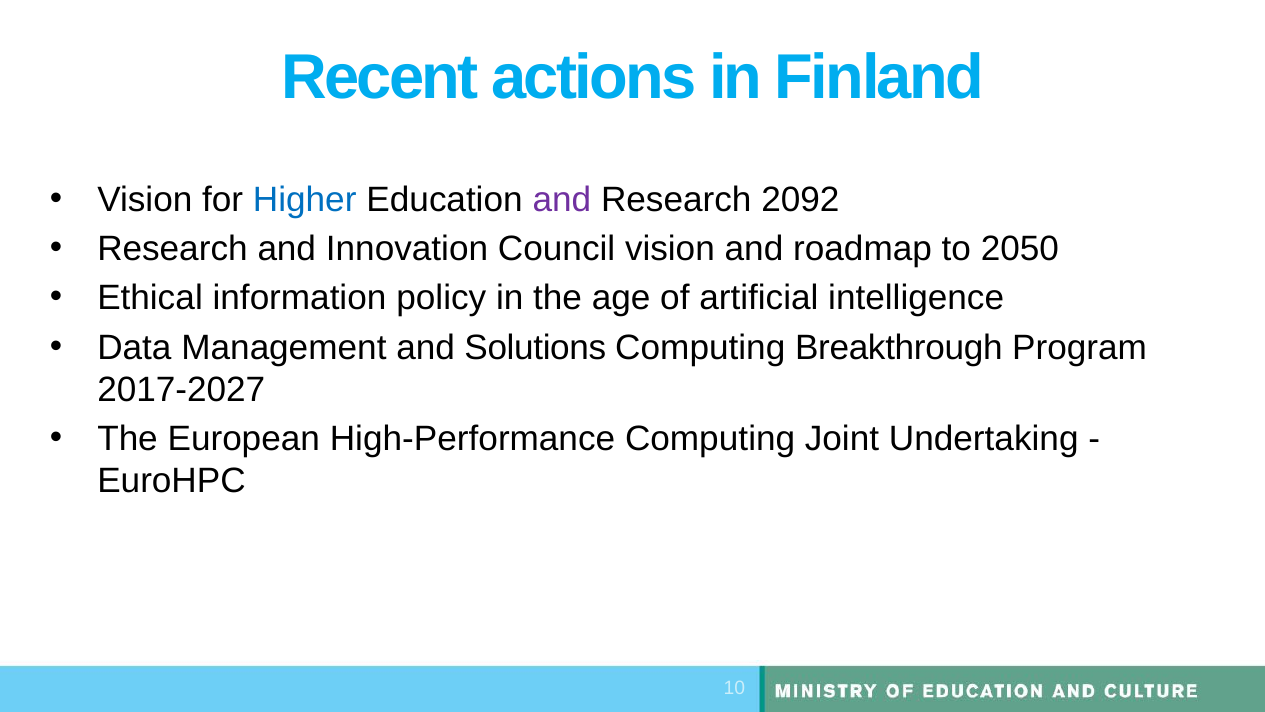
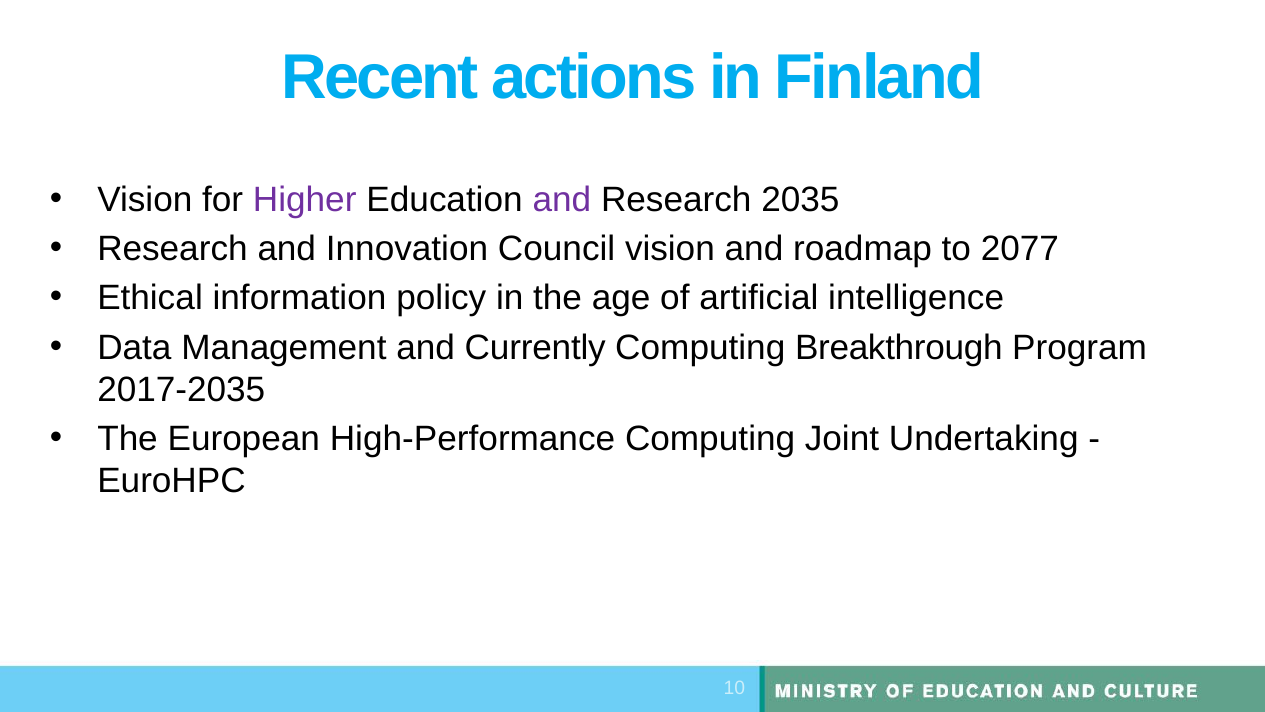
Higher colour: blue -> purple
2092: 2092 -> 2035
2050: 2050 -> 2077
Solutions: Solutions -> Currently
2017-2027: 2017-2027 -> 2017-2035
